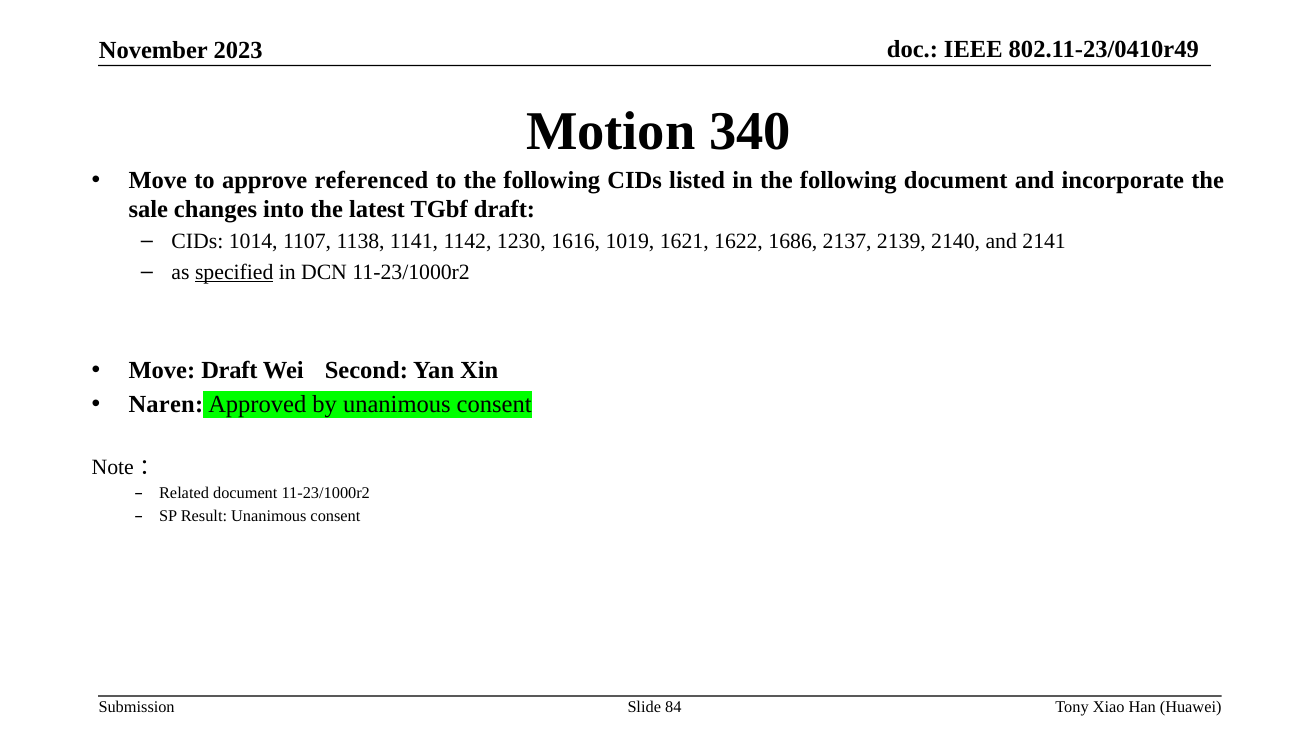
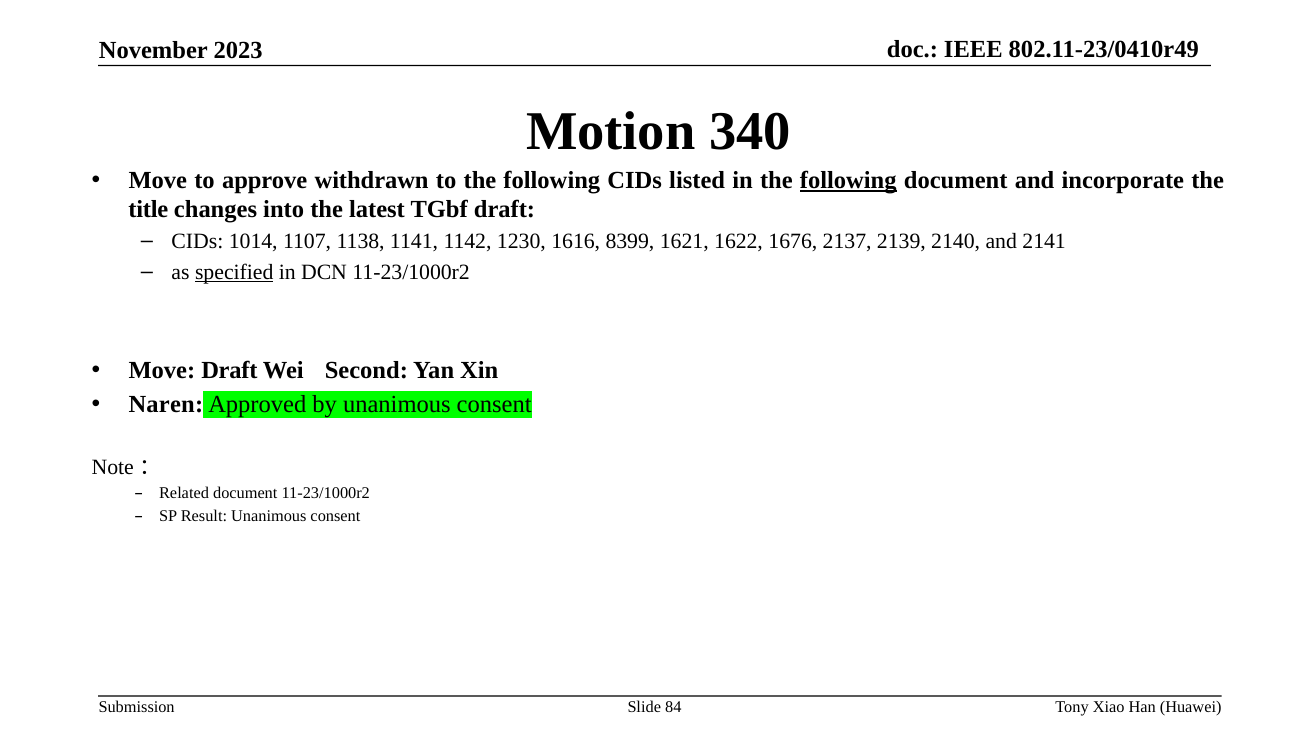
referenced: referenced -> withdrawn
following at (848, 180) underline: none -> present
sale: sale -> title
1019: 1019 -> 8399
1686: 1686 -> 1676
